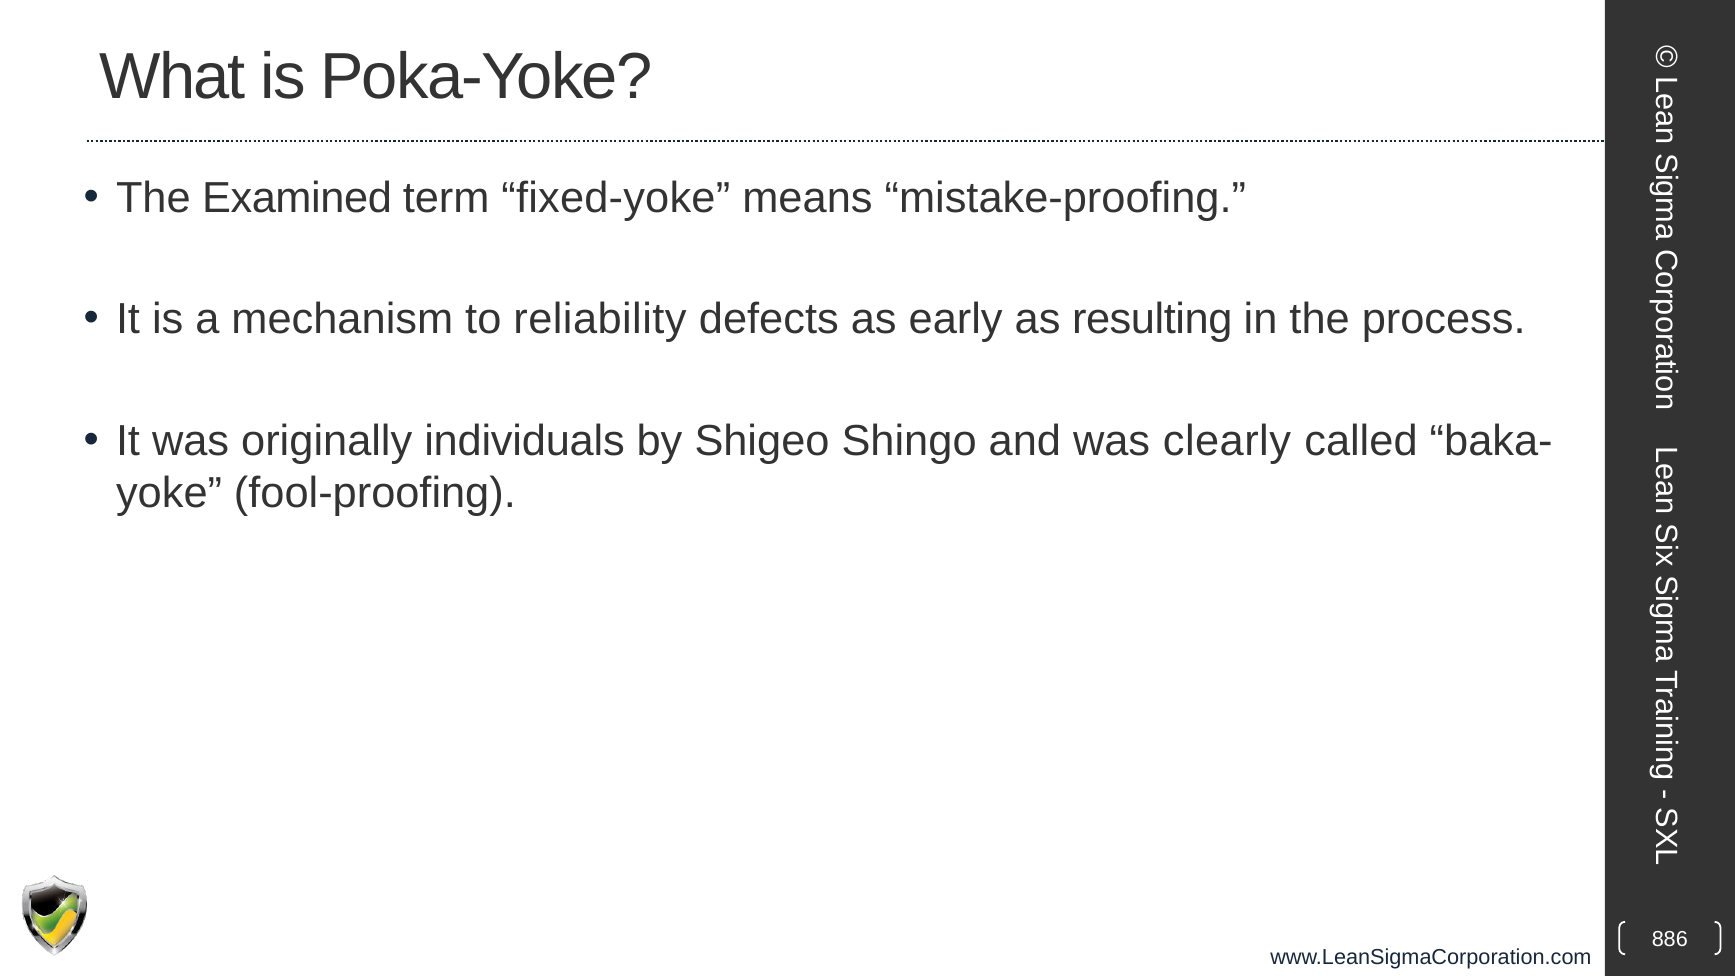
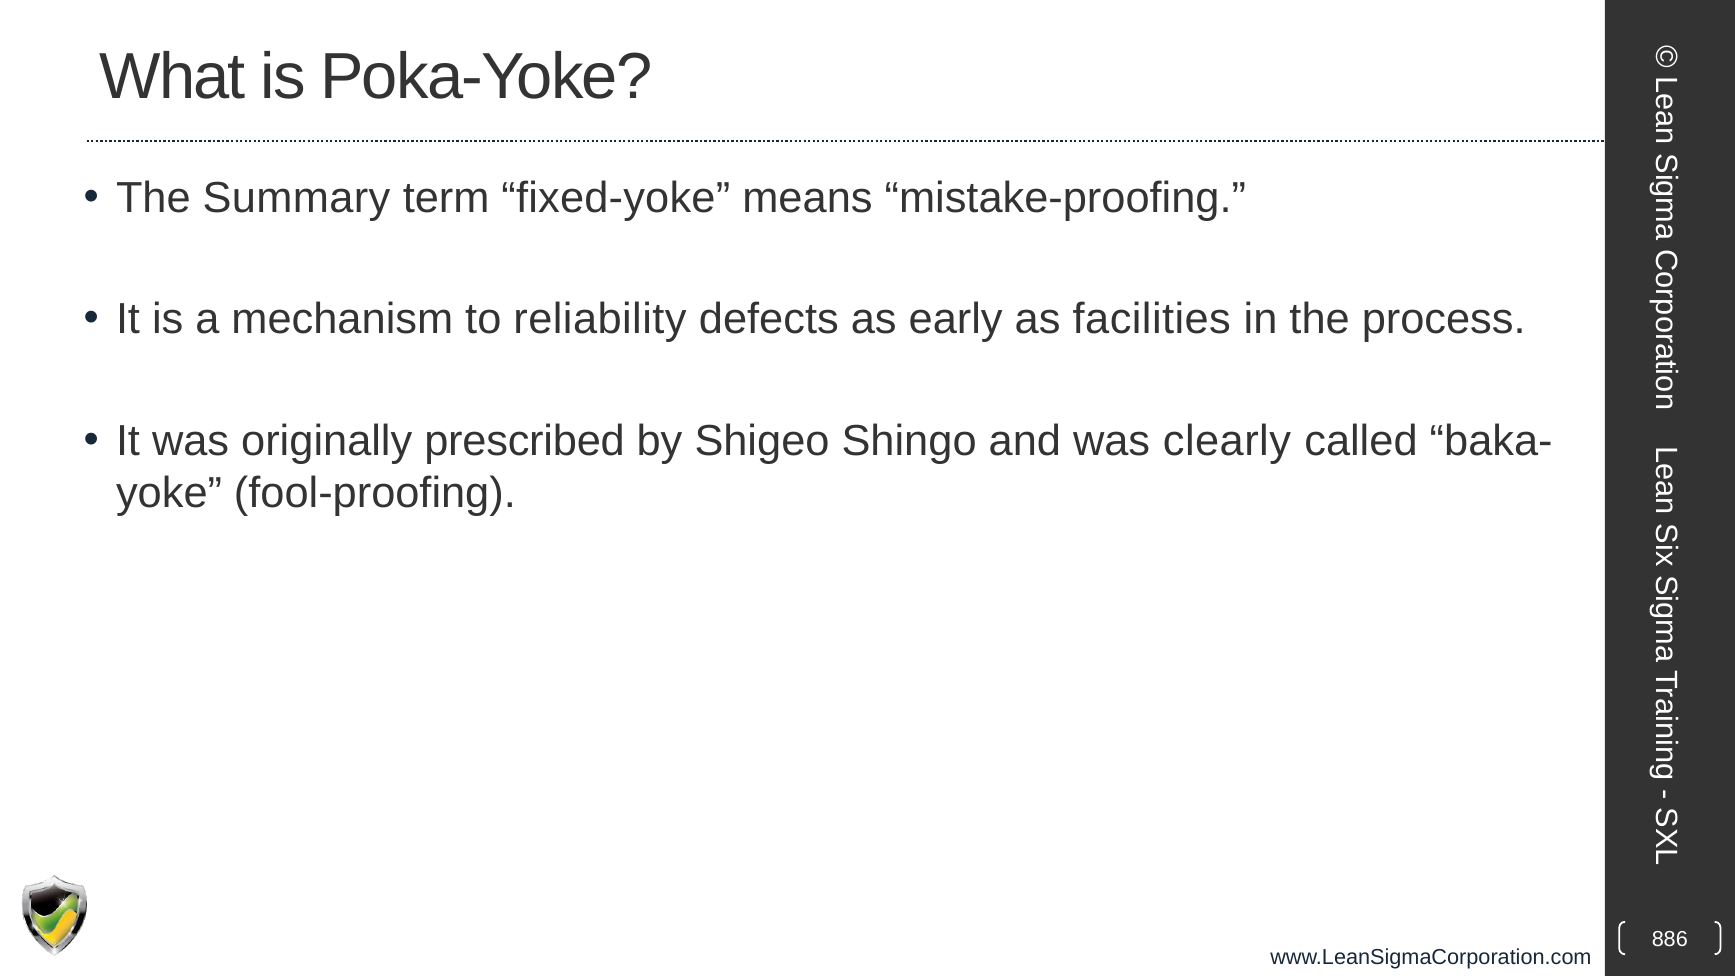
Examined: Examined -> Summary
resulting: resulting -> facilities
individuals: individuals -> prescribed
